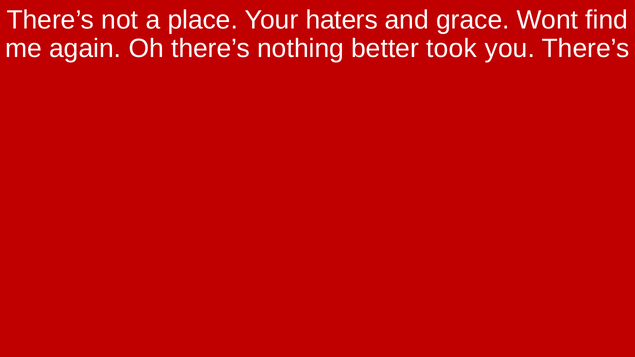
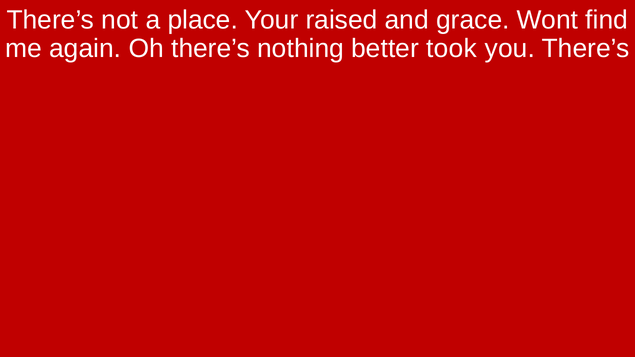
haters: haters -> raised
